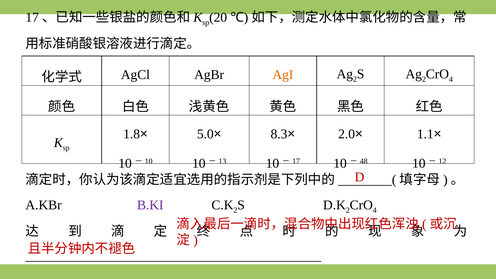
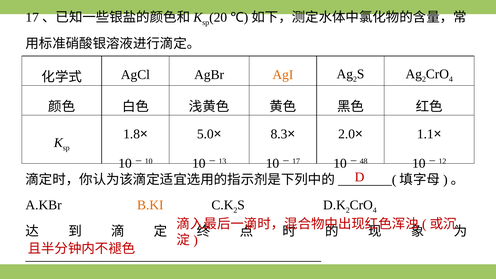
B.KI colour: purple -> orange
